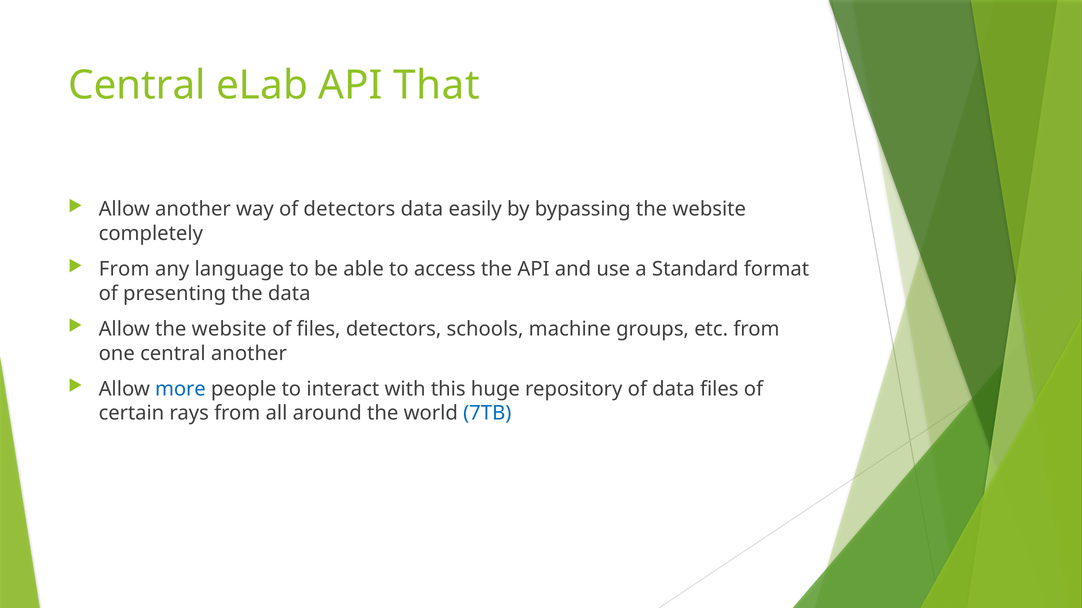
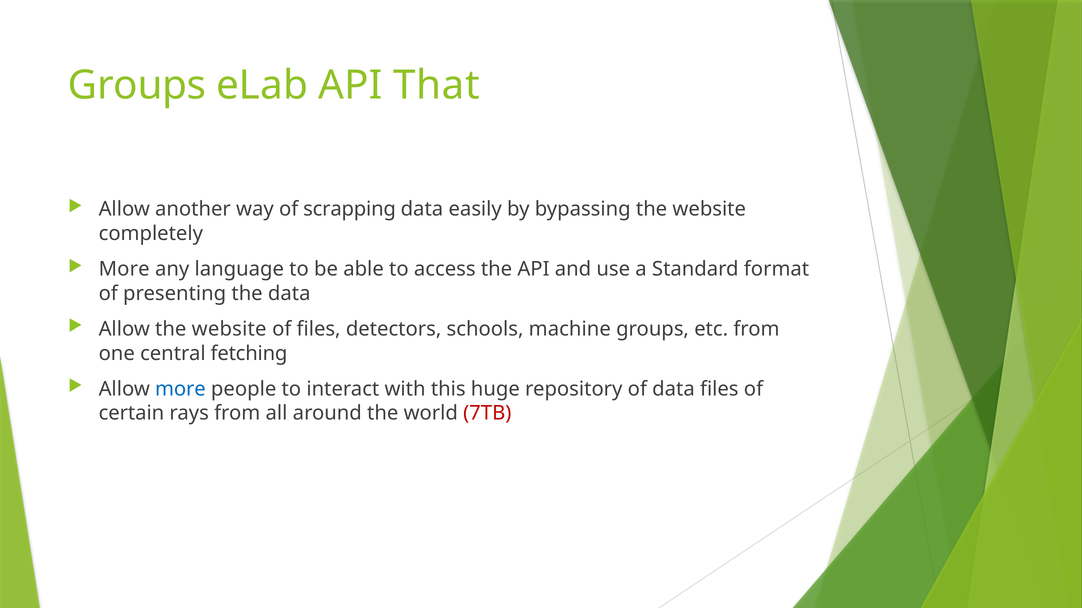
Central at (137, 85): Central -> Groups
of detectors: detectors -> scrapping
From at (124, 269): From -> More
central another: another -> fetching
7TB colour: blue -> red
